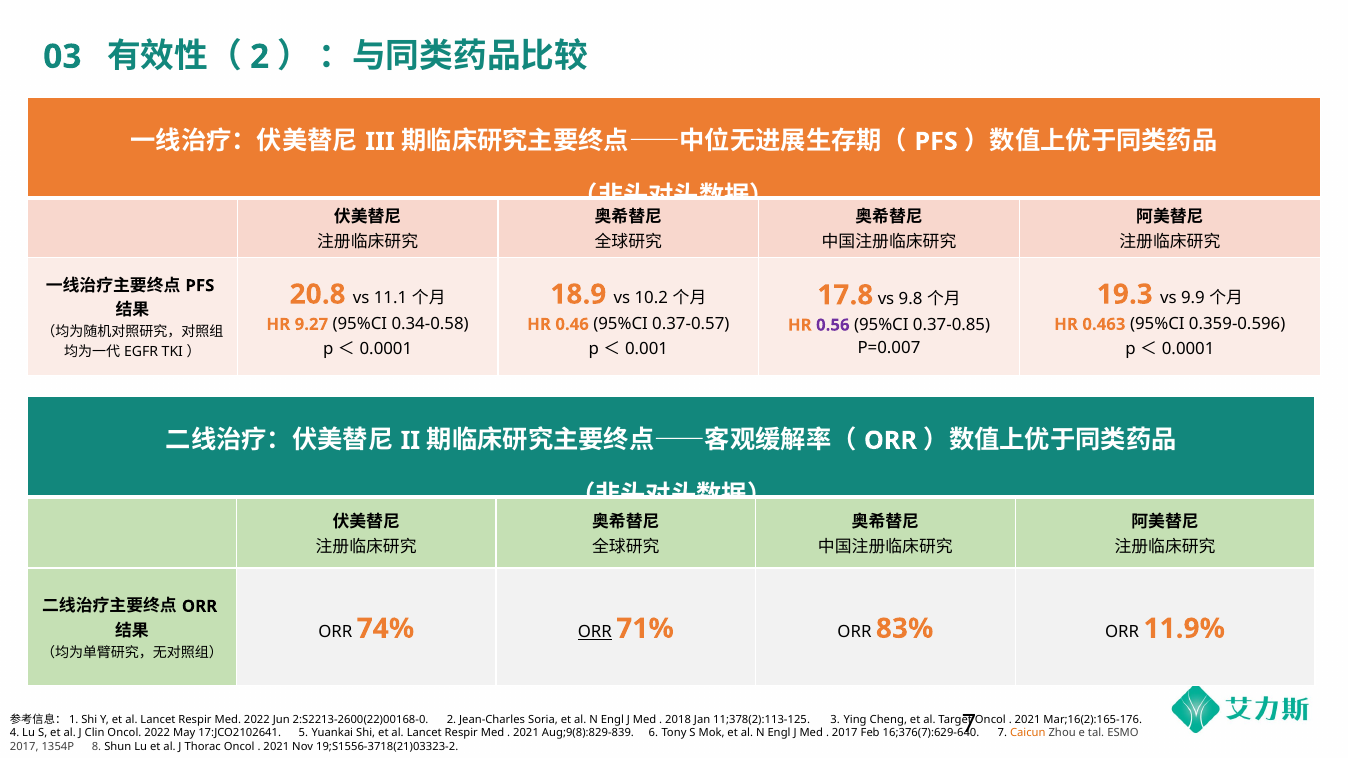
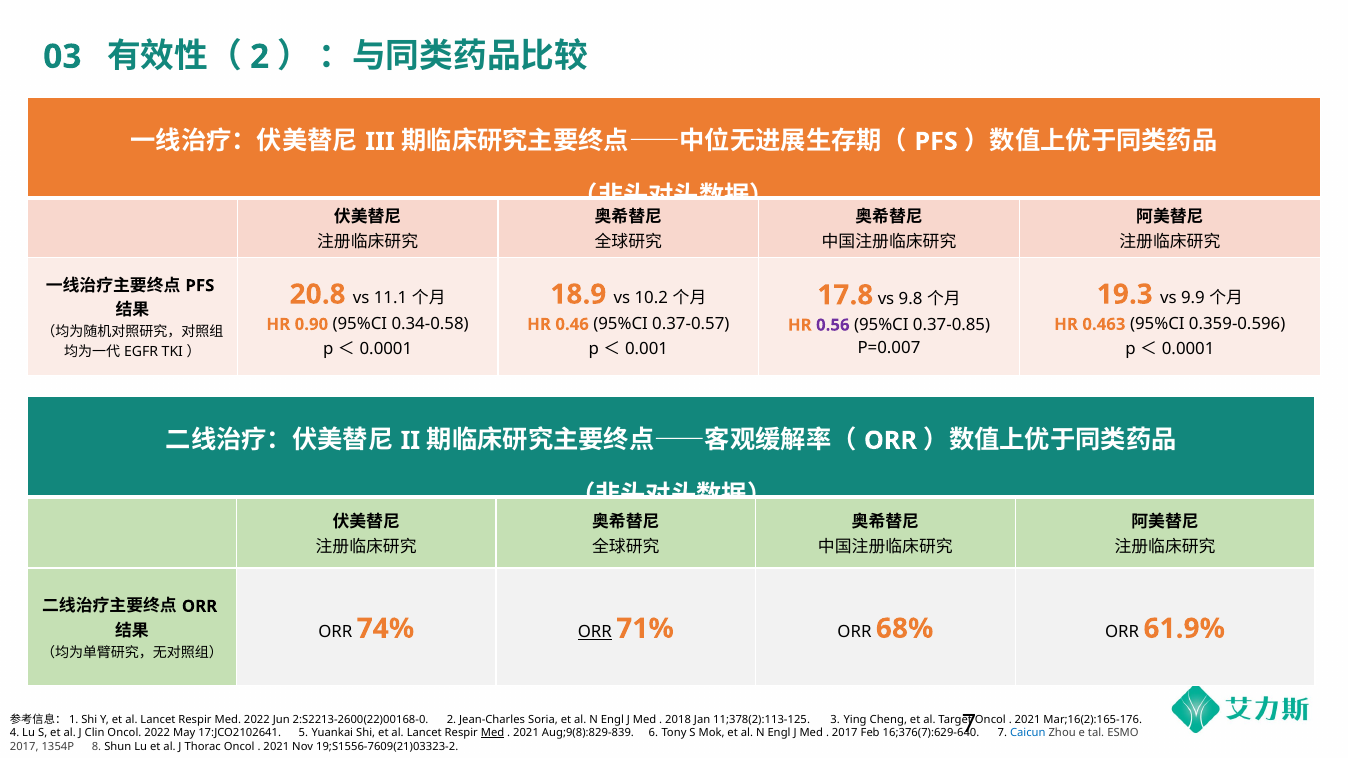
9.27: 9.27 -> 0.90
83%: 83% -> 68%
11.9%: 11.9% -> 61.9%
Med at (493, 733) underline: none -> present
Caicun colour: orange -> blue
19;S1556-3718(21)03323-2: 19;S1556-3718(21)03323-2 -> 19;S1556-7609(21)03323-2
